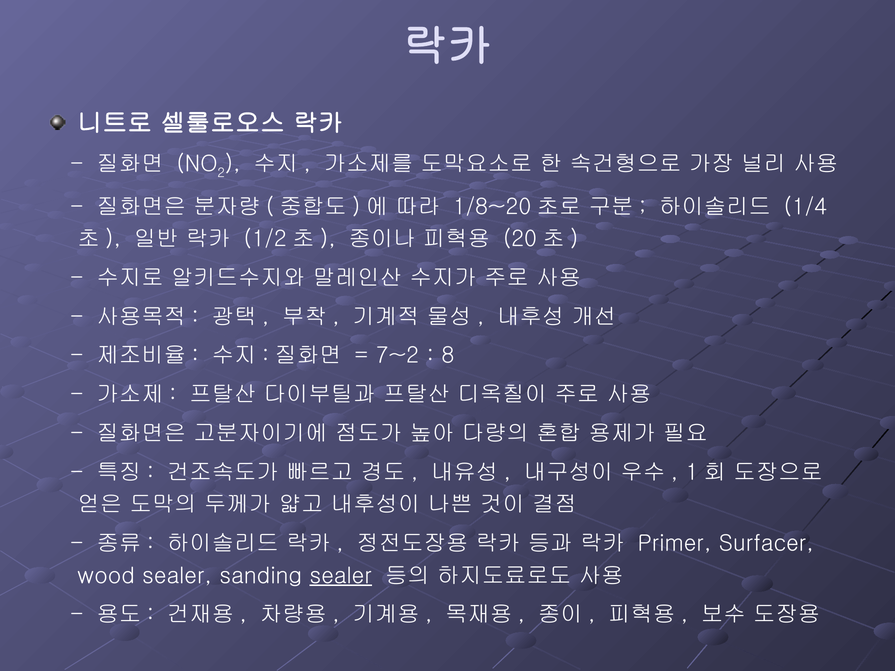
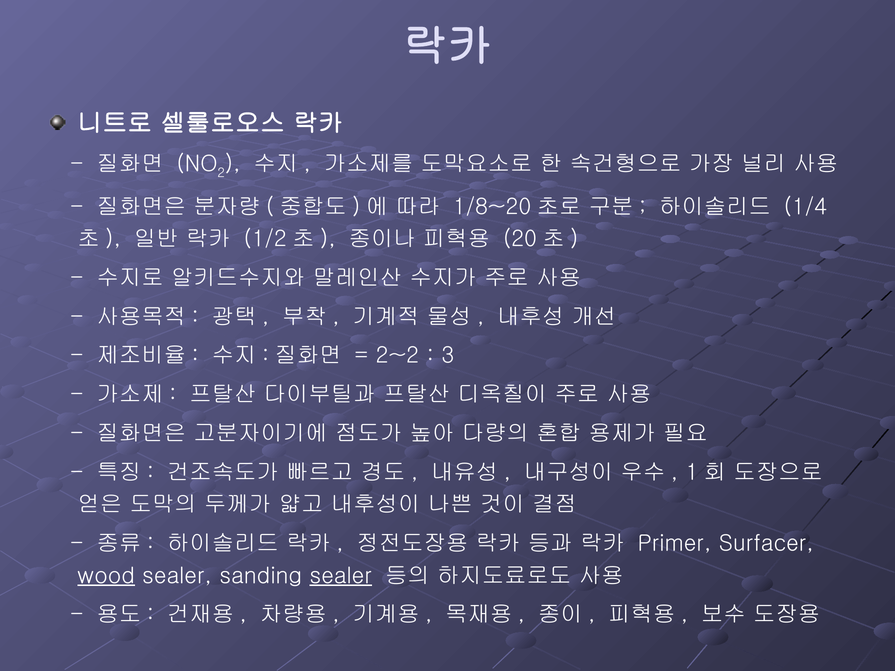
7~2: 7~2 -> 2~2
8: 8 -> 3
wood underline: none -> present
